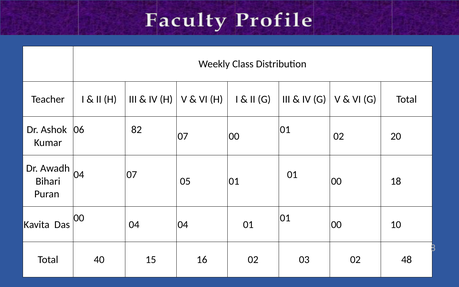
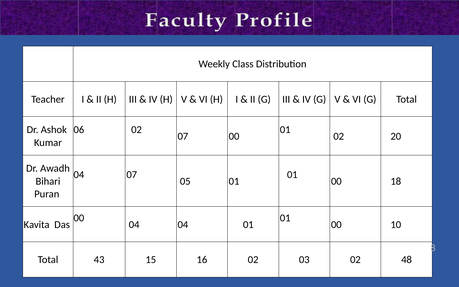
06 82: 82 -> 02
40: 40 -> 43
